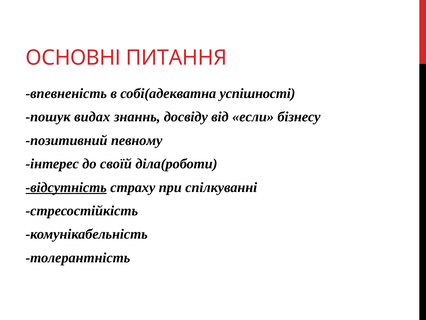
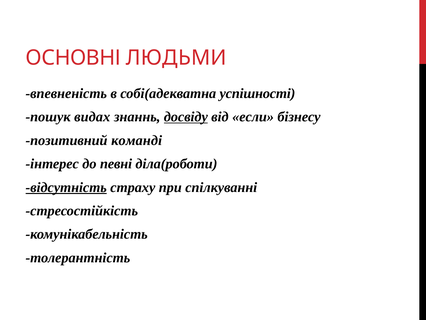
ПИТАННЯ: ПИТАННЯ -> ЛЮДЬМИ
досвіду underline: none -> present
певному: певному -> команді
своїй: своїй -> певні
